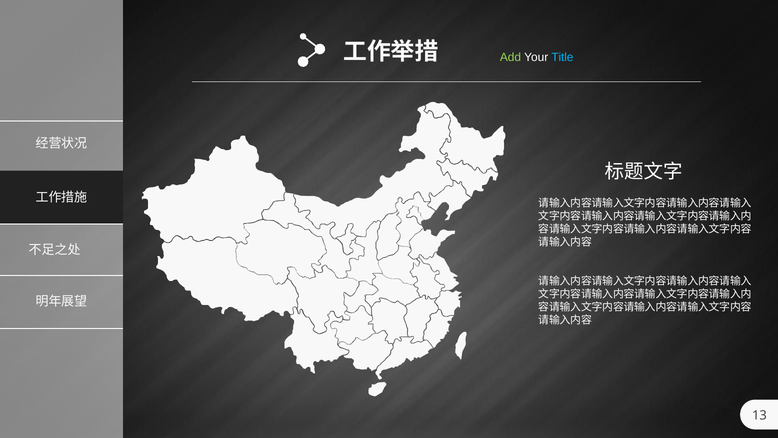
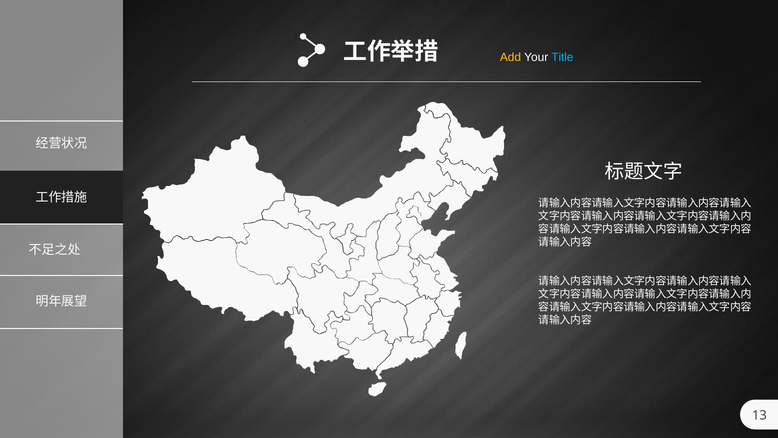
Add colour: light green -> yellow
